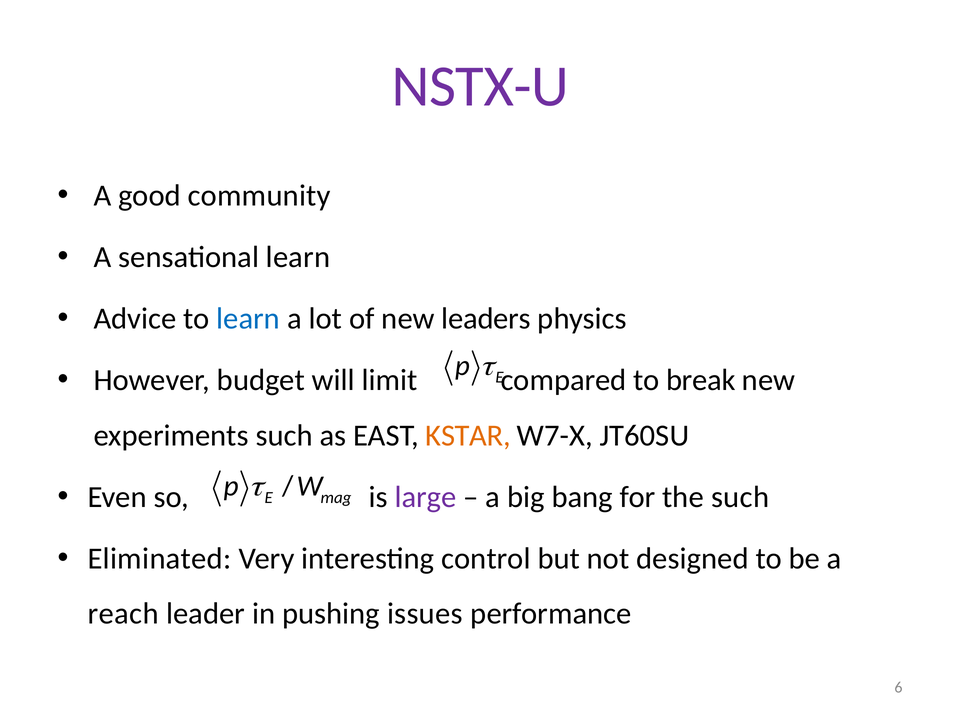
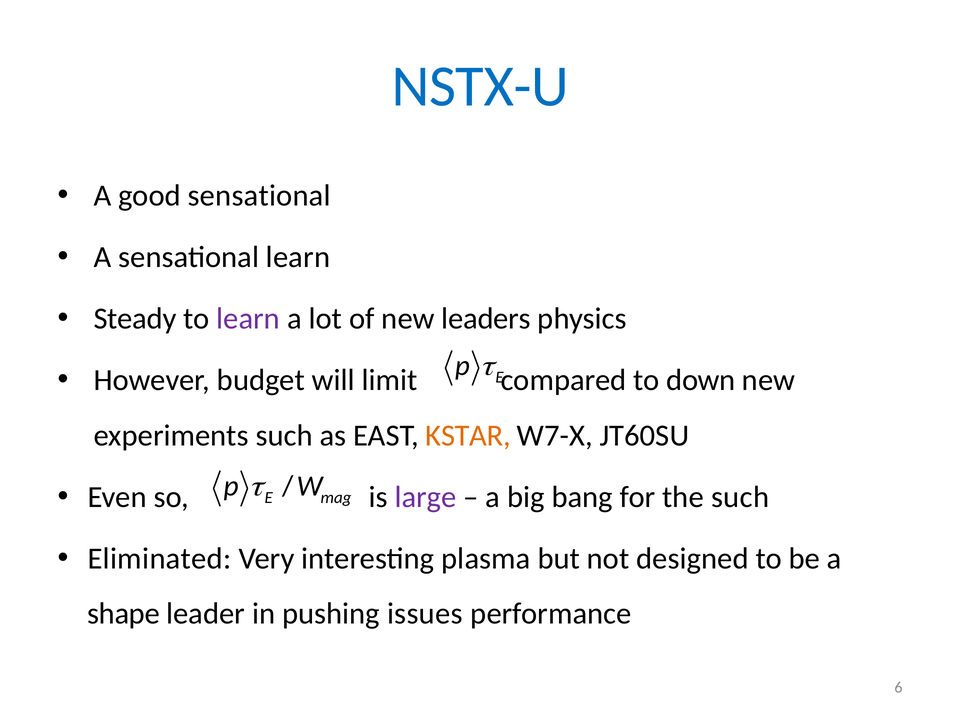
NSTX-U colour: purple -> blue
good community: community -> sensational
Advice: Advice -> Steady
learn at (248, 319) colour: blue -> purple
break: break -> down
control: control -> plasma
reach: reach -> shape
